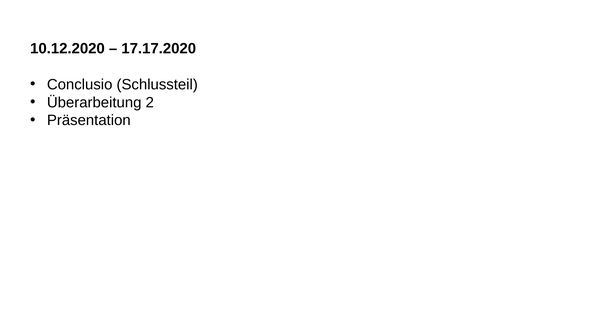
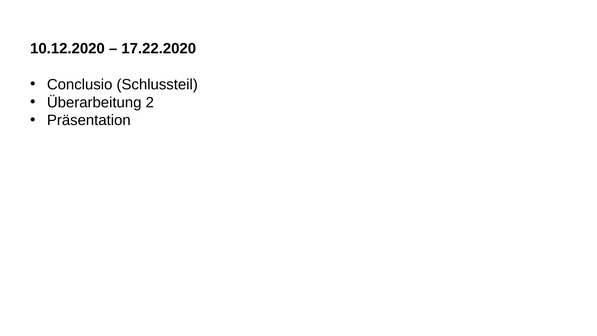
17.17.2020: 17.17.2020 -> 17.22.2020
